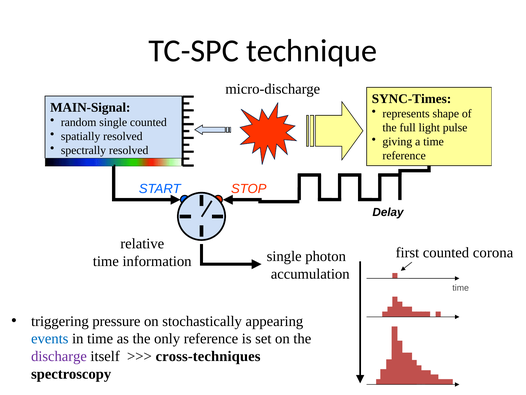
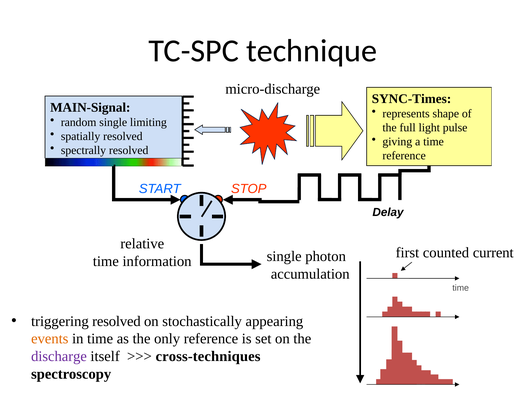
single counted: counted -> limiting
corona: corona -> current
triggering pressure: pressure -> resolved
events colour: blue -> orange
